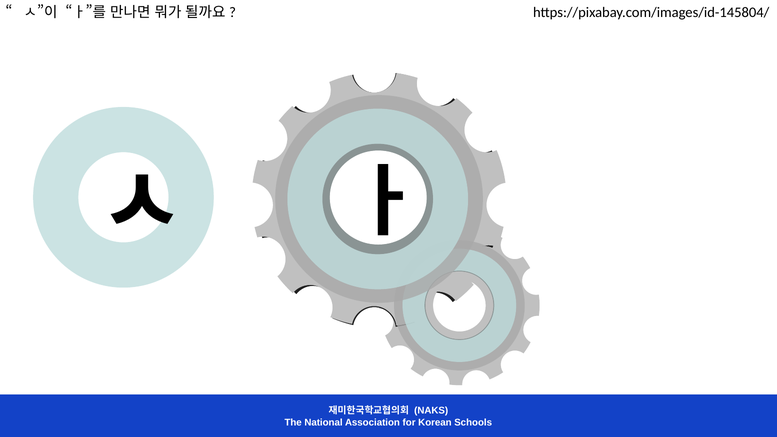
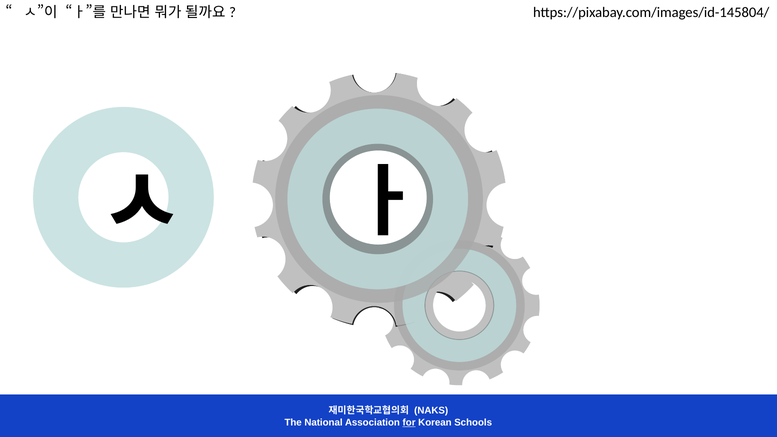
for underline: none -> present
